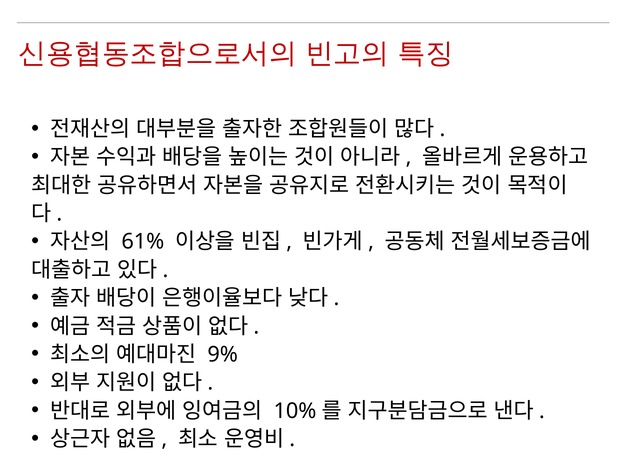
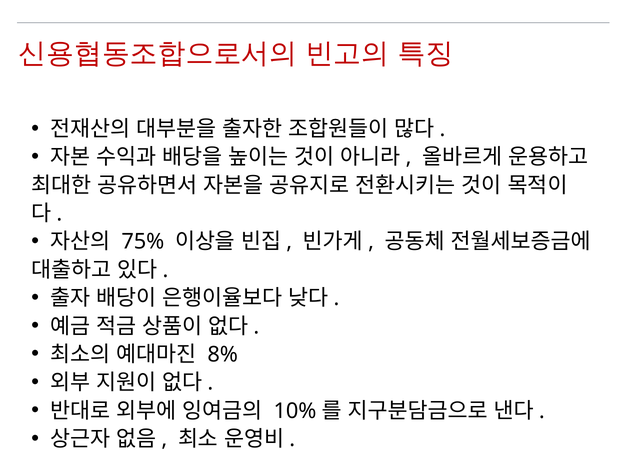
61%: 61% -> 75%
9%: 9% -> 8%
